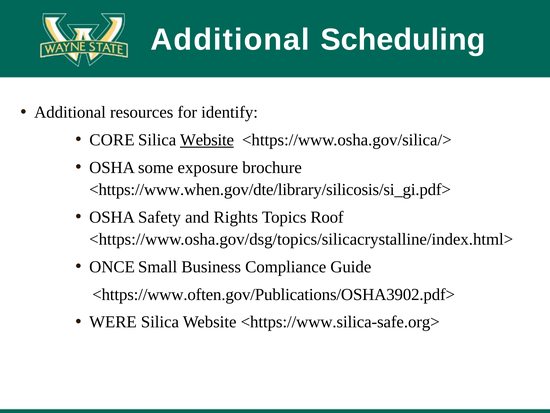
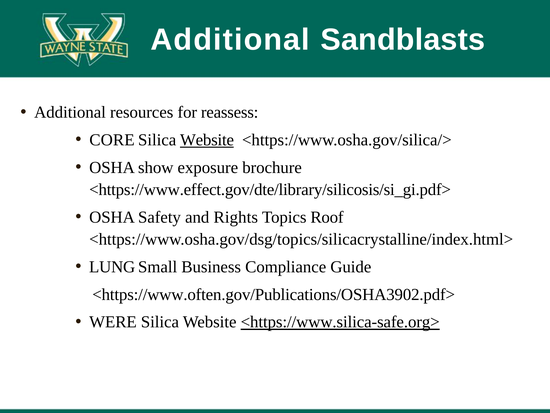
Scheduling: Scheduling -> Sandblasts
identify: identify -> reassess
some: some -> show
<https://www.when.gov/dte/library/silicosis/si_gi.pdf>: <https://www.when.gov/dte/library/silicosis/si_gi.pdf> -> <https://www.effect.gov/dte/library/silicosis/si_gi.pdf>
ONCE: ONCE -> LUNG
<https://www.silica-safe.org> underline: none -> present
